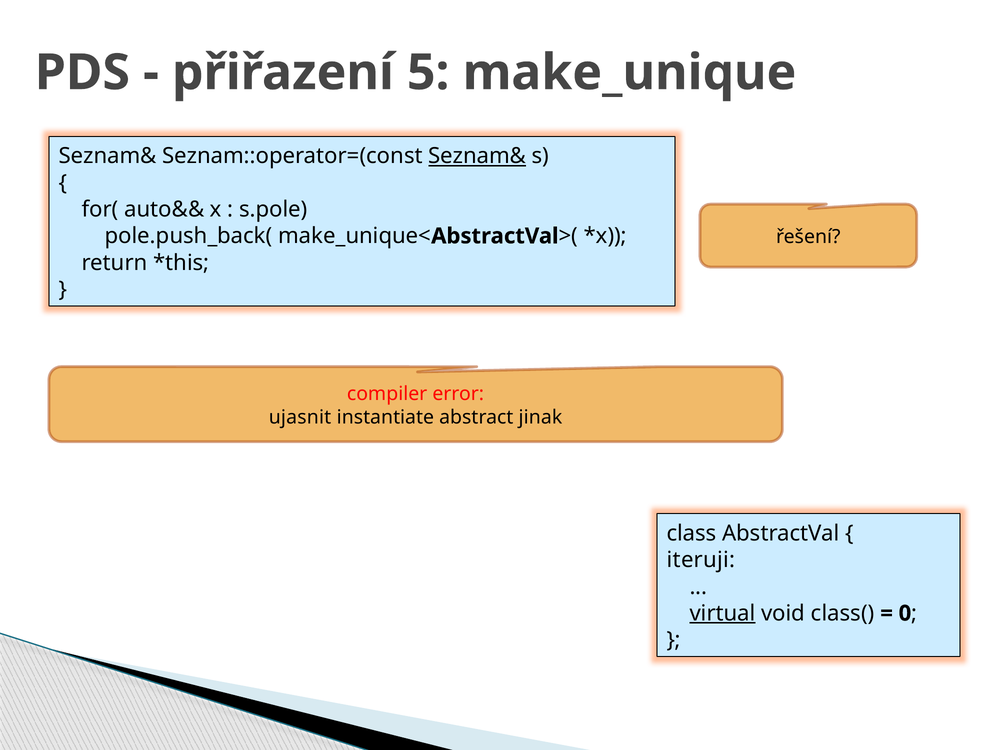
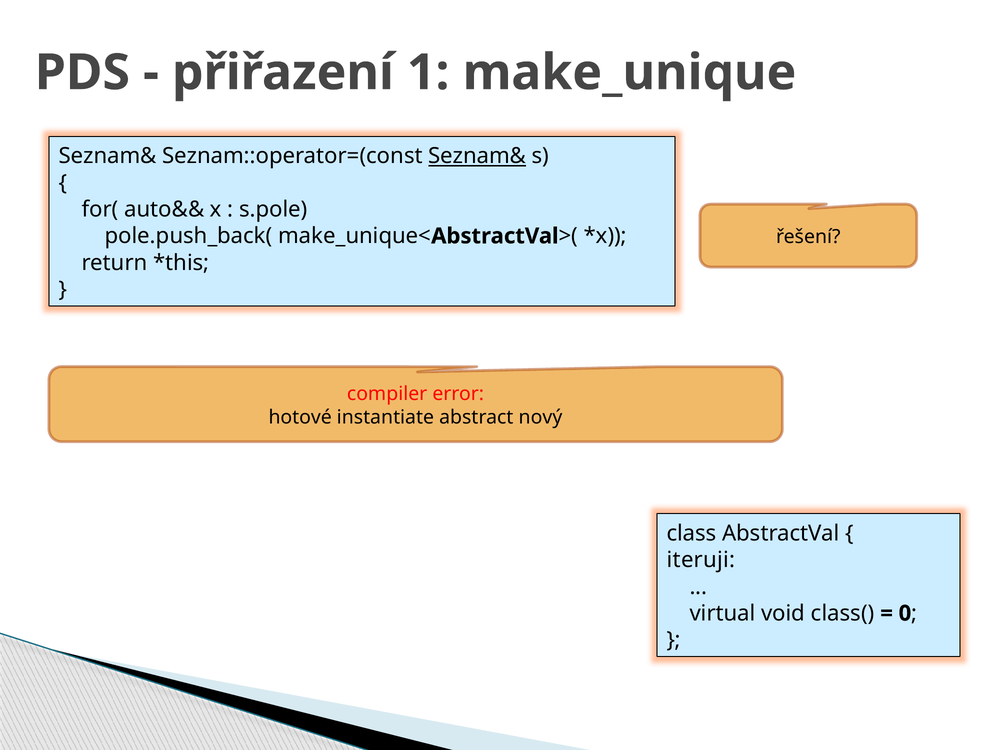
5: 5 -> 1
ujasnit: ujasnit -> hotové
jinak: jinak -> nový
virtual underline: present -> none
